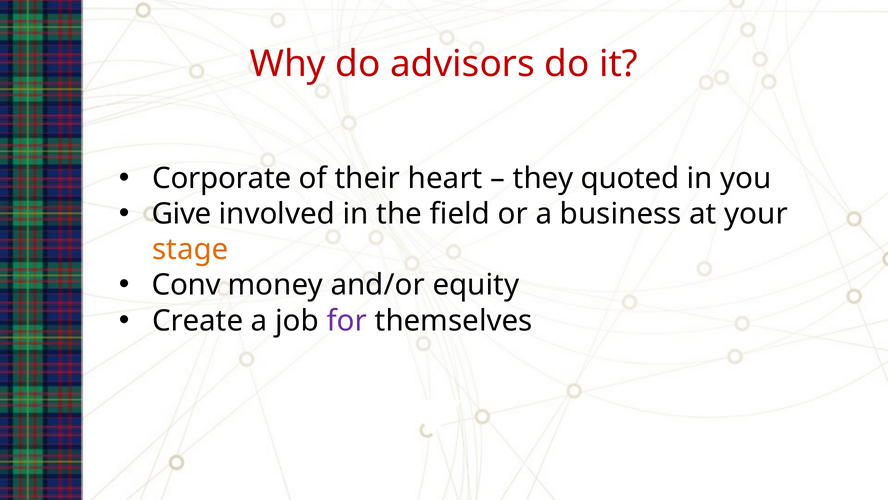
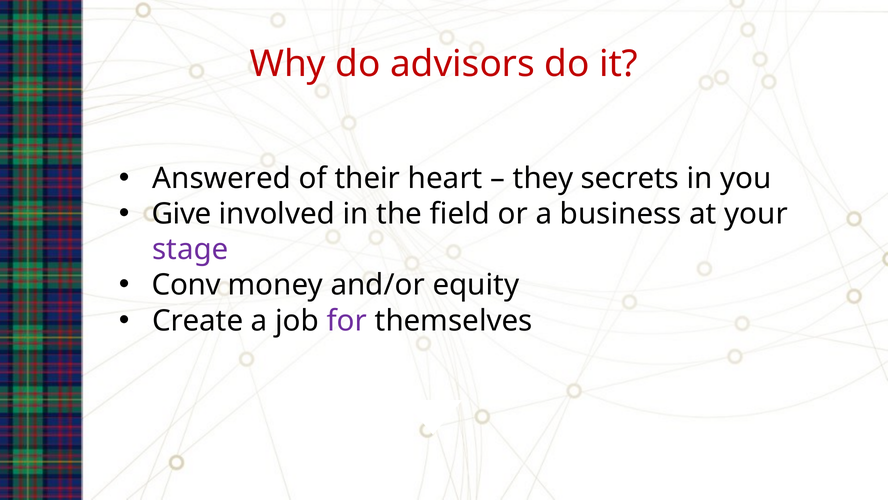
Corporate: Corporate -> Answered
quoted: quoted -> secrets
stage colour: orange -> purple
